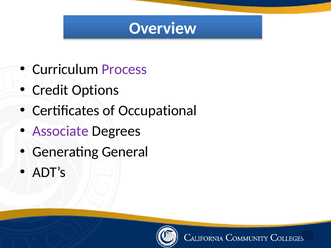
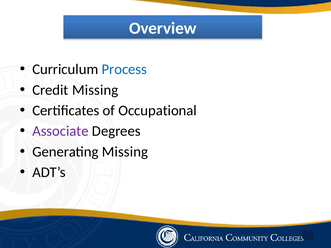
Process colour: purple -> blue
Credit Options: Options -> Missing
Generating General: General -> Missing
